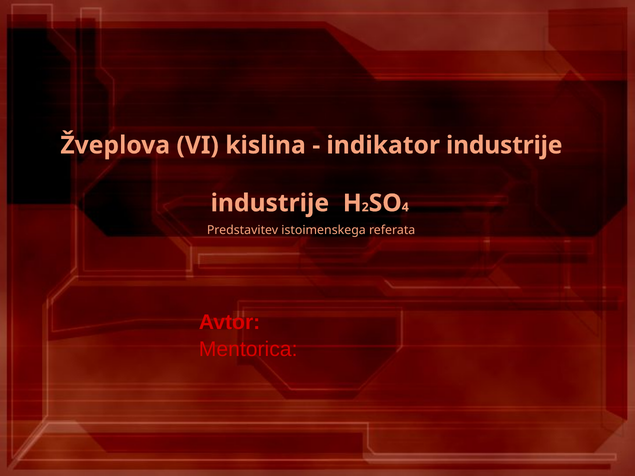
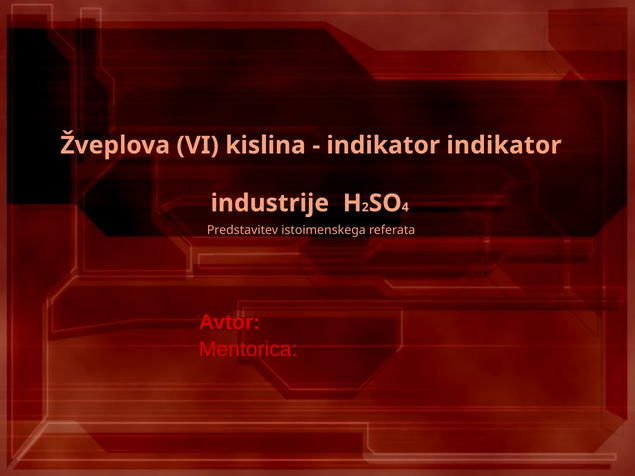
indikator industrije: industrije -> indikator
